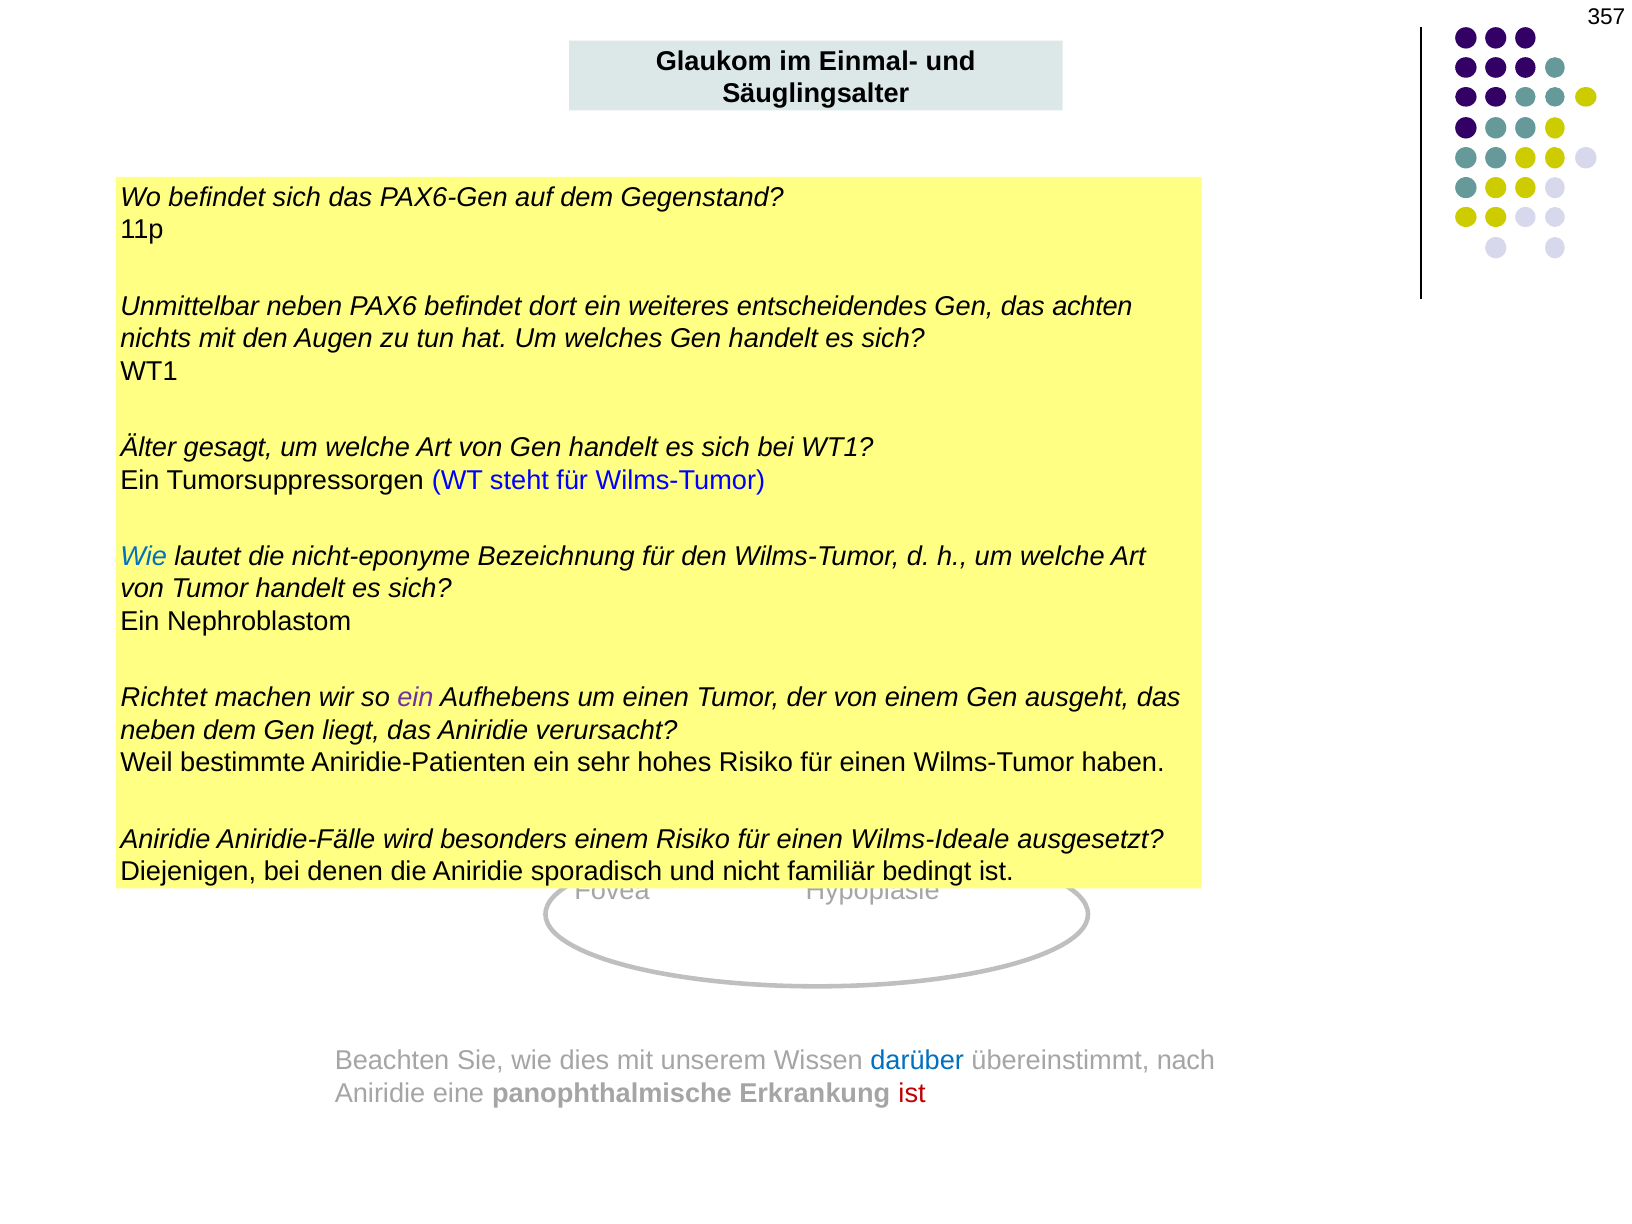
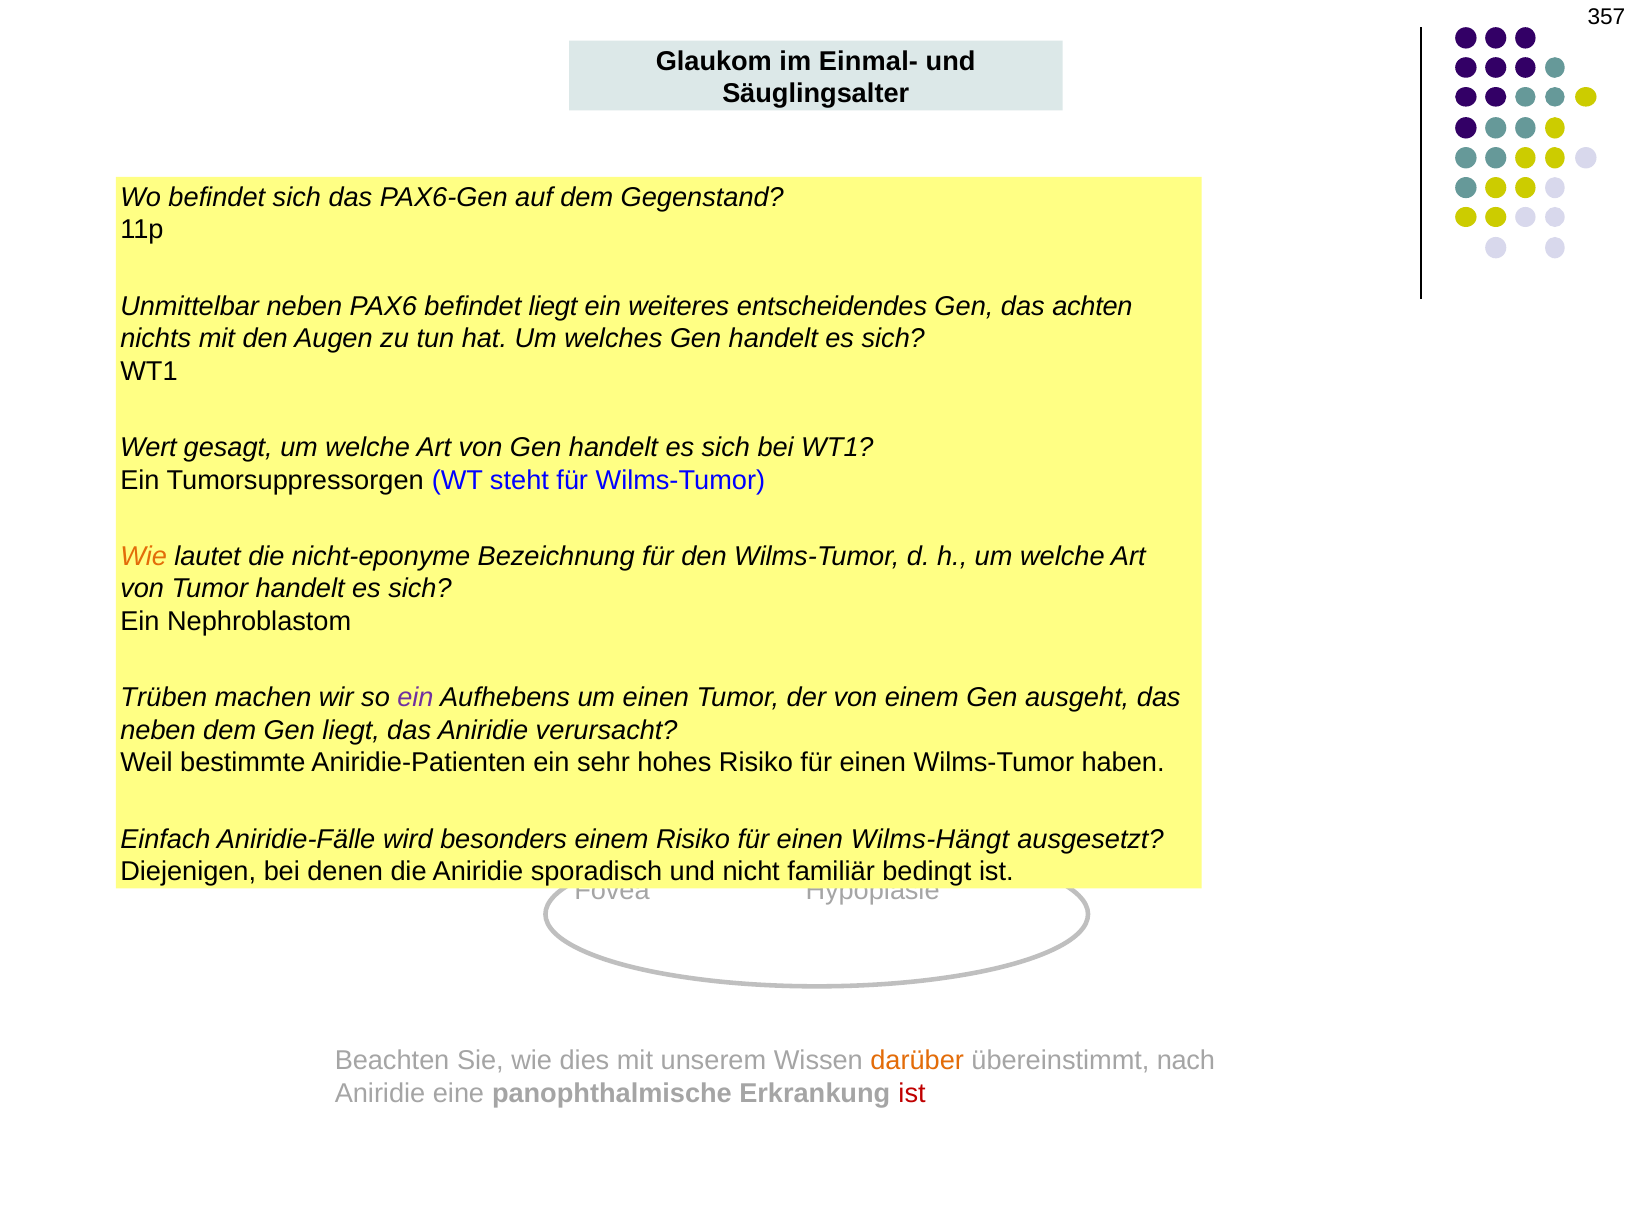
befindet dort: dort -> liegt
Älter: Älter -> Wert
Wie at (144, 556) colour: blue -> orange
Richtet: Richtet -> Trüben
Aniridie at (165, 839): Aniridie -> Einfach
Wilms-Ideale: Wilms-Ideale -> Wilms-Hängt
darüber colour: blue -> orange
